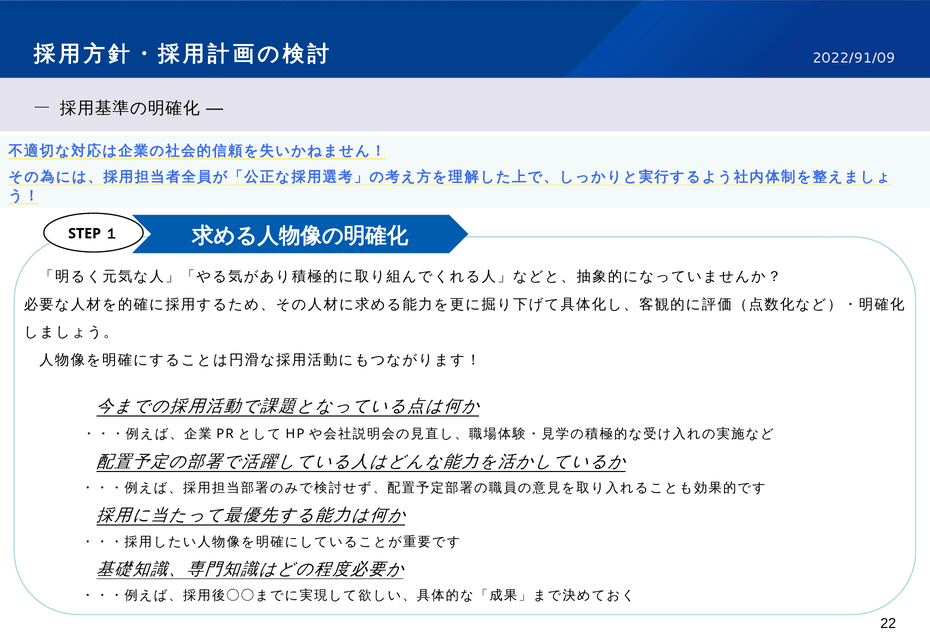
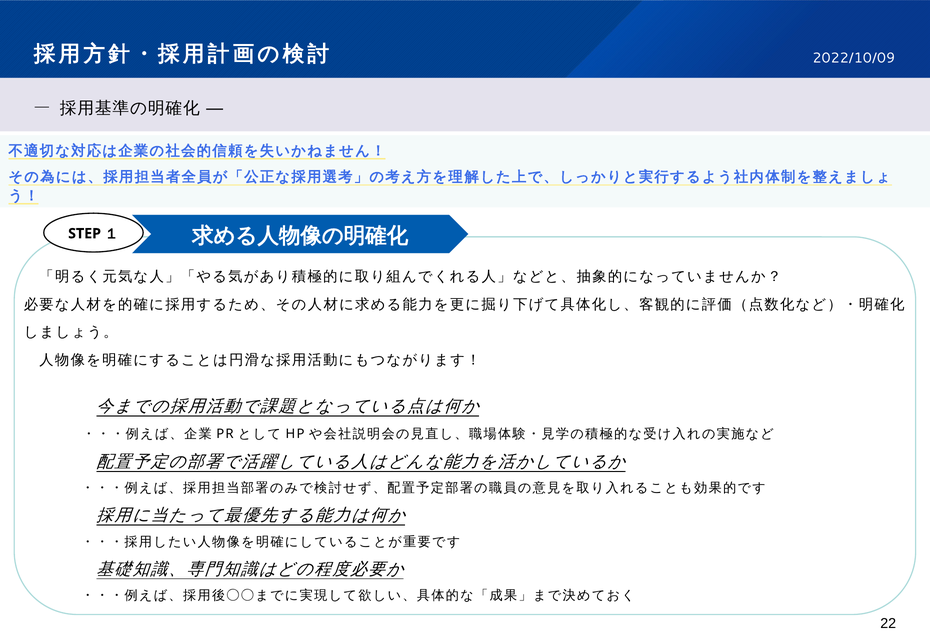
2022/91/09: 2022/91/09 -> 2022/10/09
